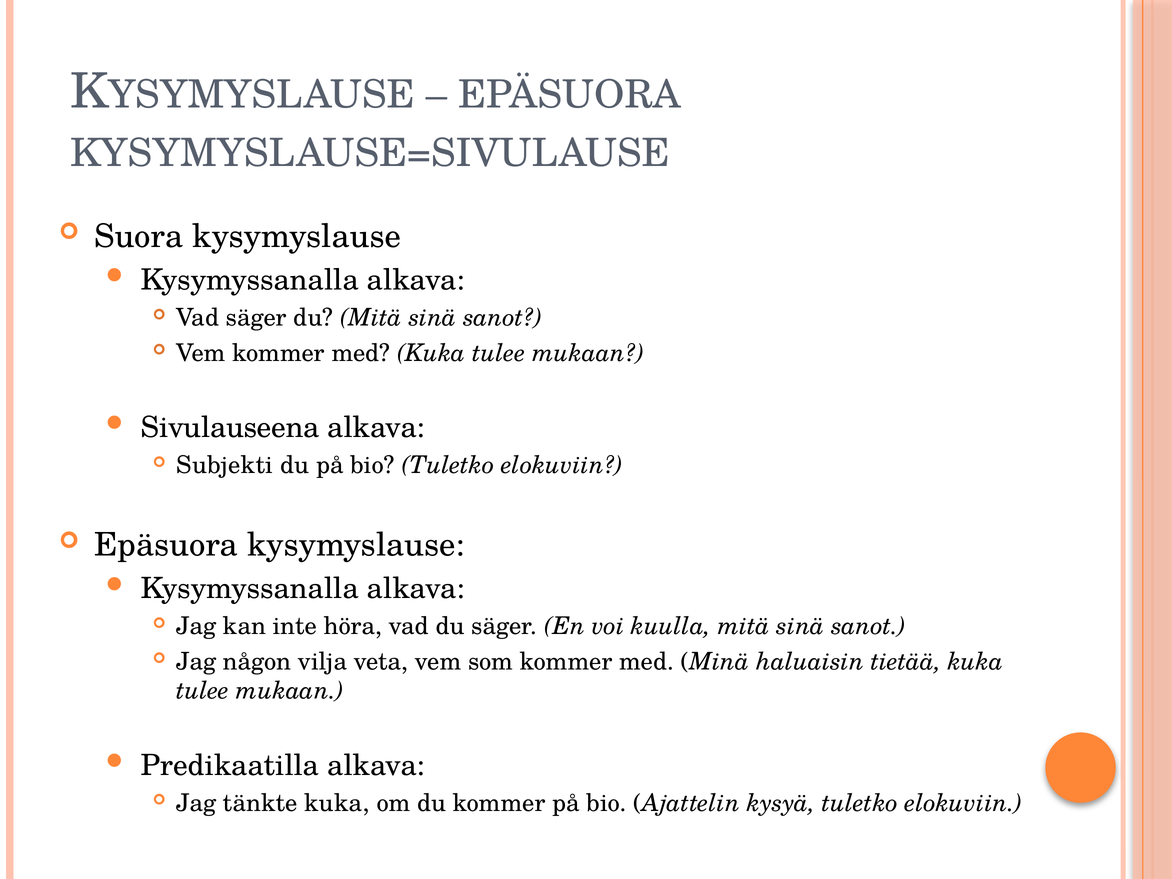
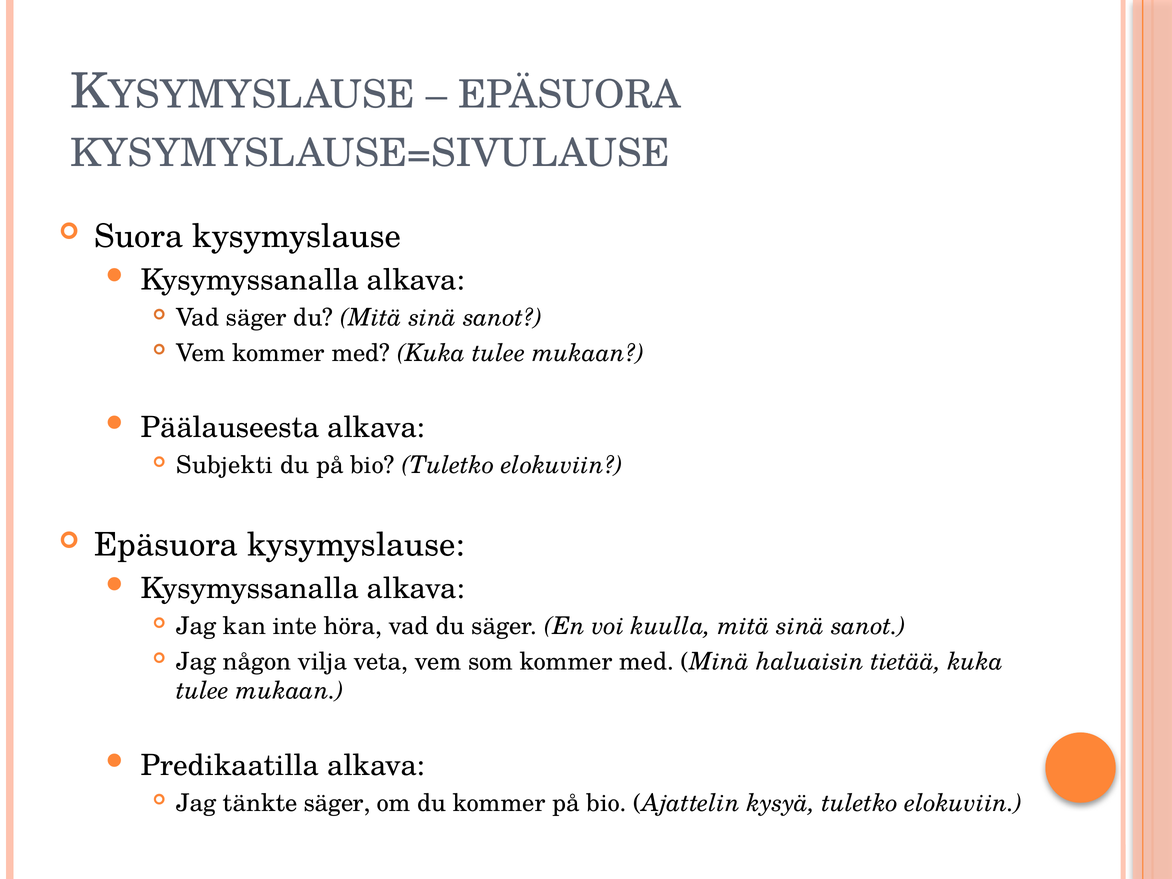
Sivulauseena: Sivulauseena -> Päälauseesta
tänkte kuka: kuka -> säger
